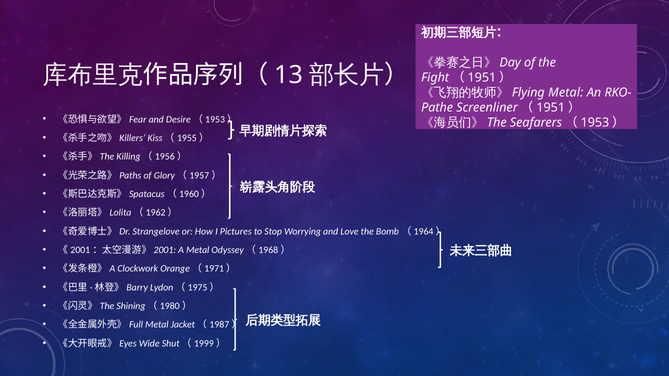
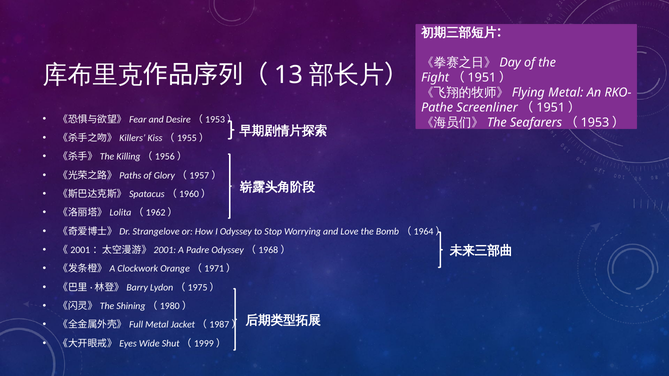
I Pictures: Pictures -> Odyssey
A Metal: Metal -> Padre
